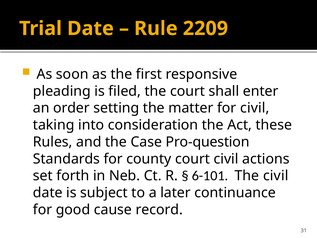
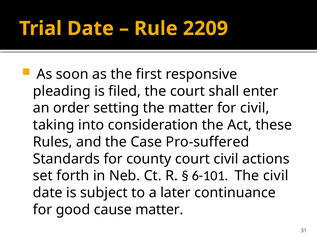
Pro-question: Pro-question -> Pro-suffered
cause record: record -> matter
